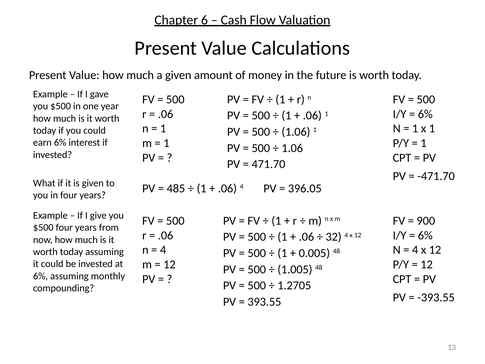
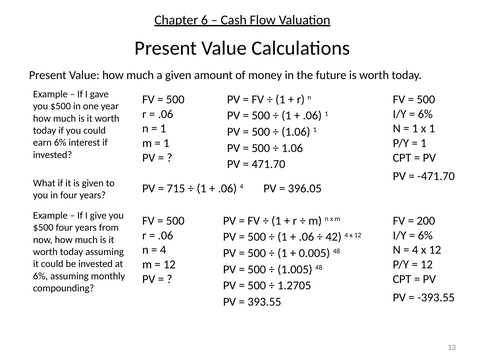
485: 485 -> 715
900: 900 -> 200
32: 32 -> 42
